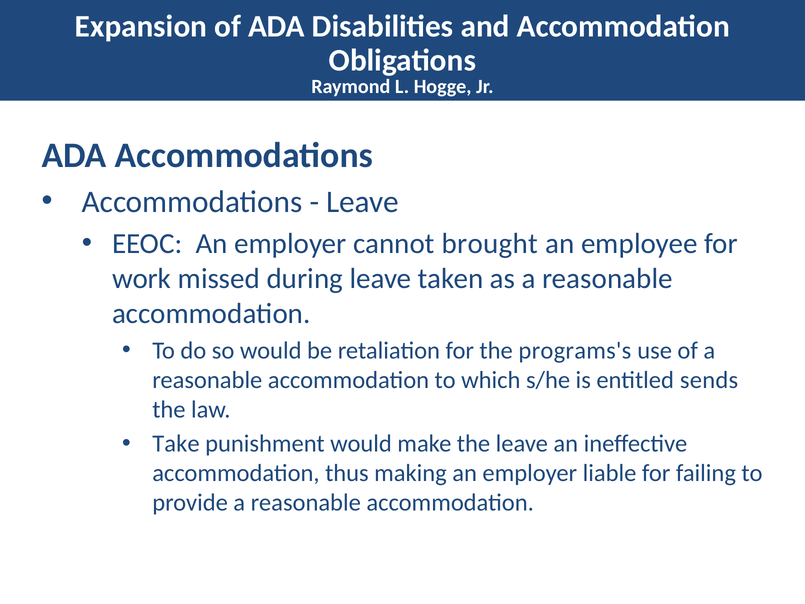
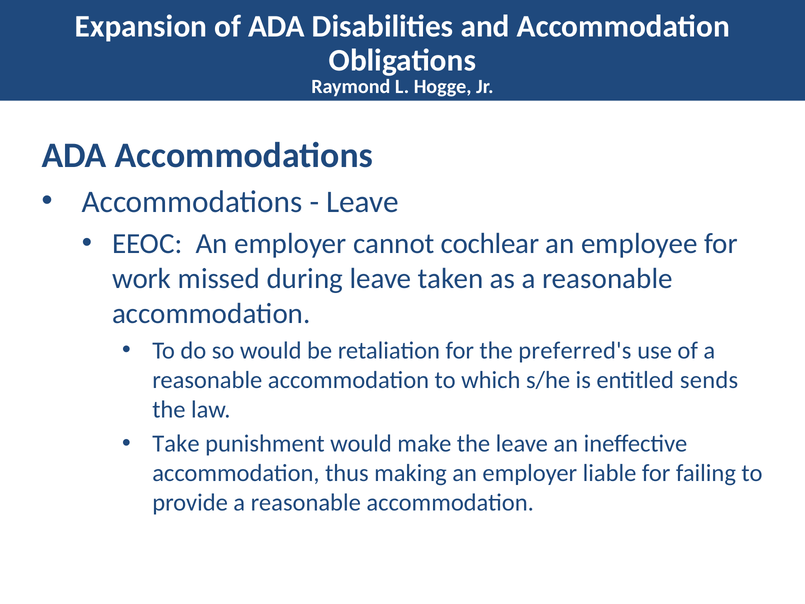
brought: brought -> cochlear
programs's: programs's -> preferred's
